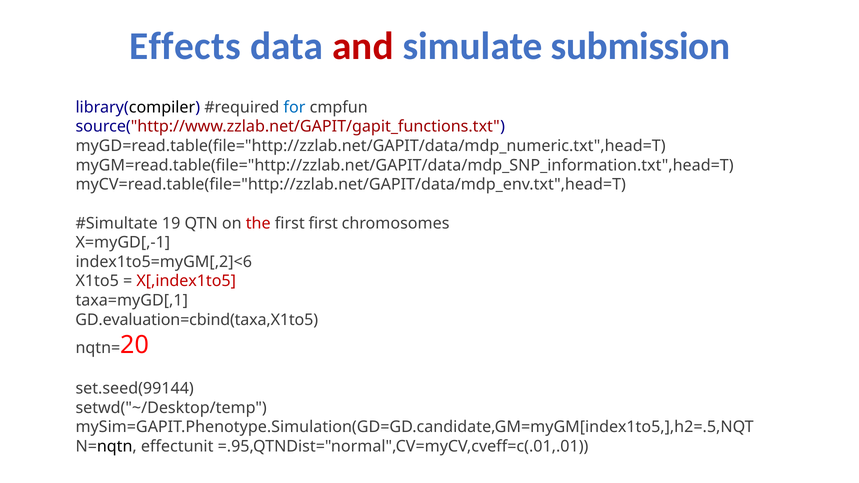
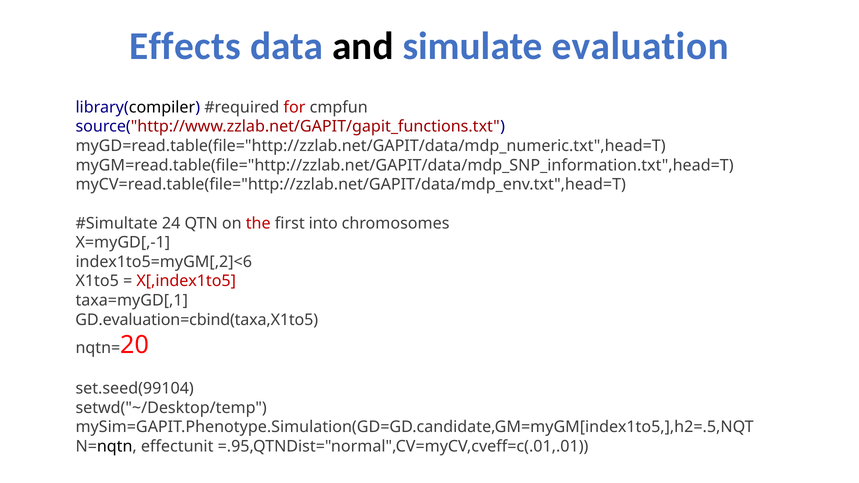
and colour: red -> black
submission: submission -> evaluation
for colour: blue -> red
19: 19 -> 24
first first: first -> into
set.seed(99144: set.seed(99144 -> set.seed(99104
